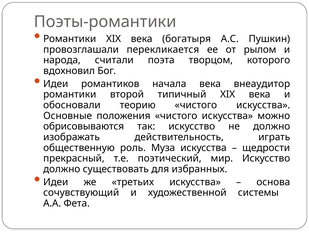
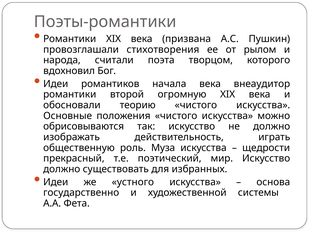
богатыря: богатыря -> призвана
перекликается: перекликается -> стихотворения
типичный: типичный -> огромную
третьих: третьих -> устного
сочувствующий: сочувствующий -> государственно
